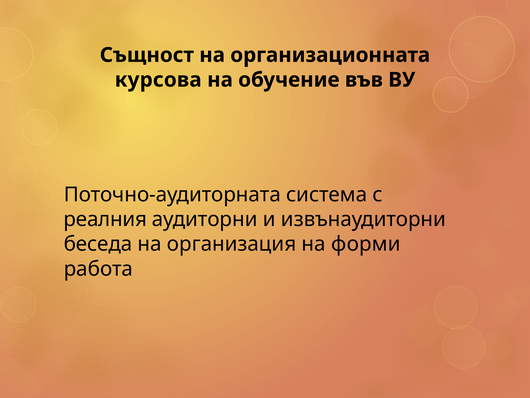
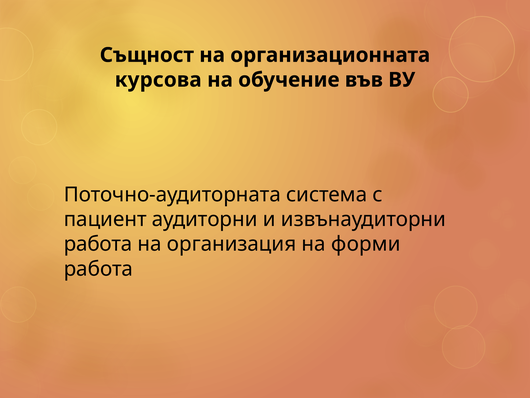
реалния: реалния -> пациент
беседа at (98, 244): беседа -> работа
